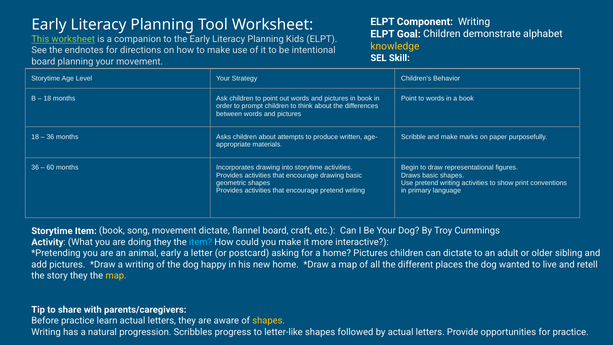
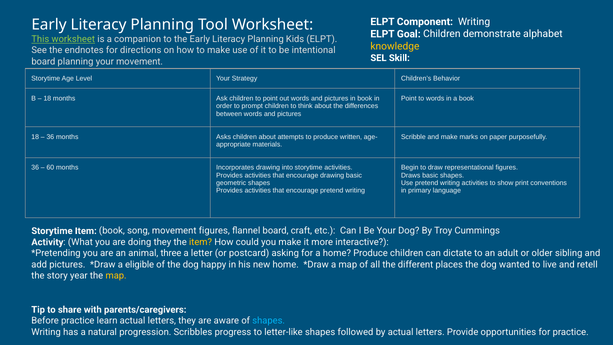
movement dictate: dictate -> figures
item at (201, 242) colour: light blue -> yellow
animal early: early -> three
home Pictures: Pictures -> Produce
a writing: writing -> eligible
story they: they -> year
shapes at (269, 321) colour: yellow -> light blue
